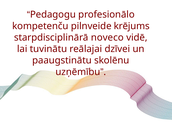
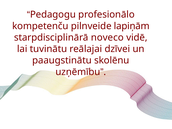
krējums: krējums -> lapiņām
